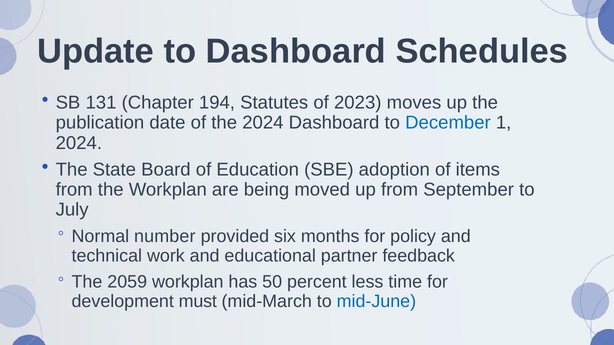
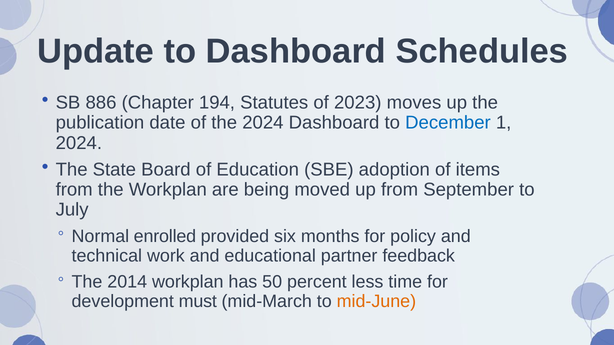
131: 131 -> 886
number: number -> enrolled
2059: 2059 -> 2014
mid-June colour: blue -> orange
